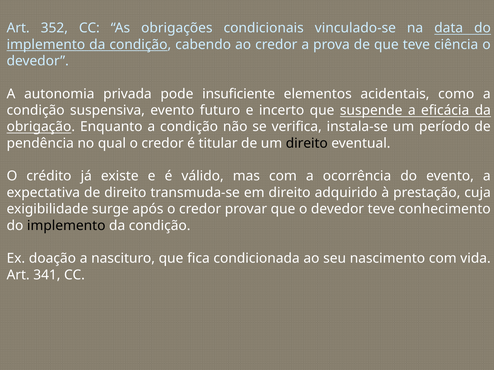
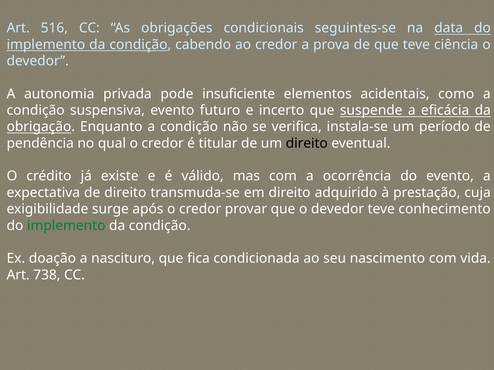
352: 352 -> 516
vinculado-se: vinculado-se -> seguintes-se
implemento at (66, 226) colour: black -> green
341: 341 -> 738
